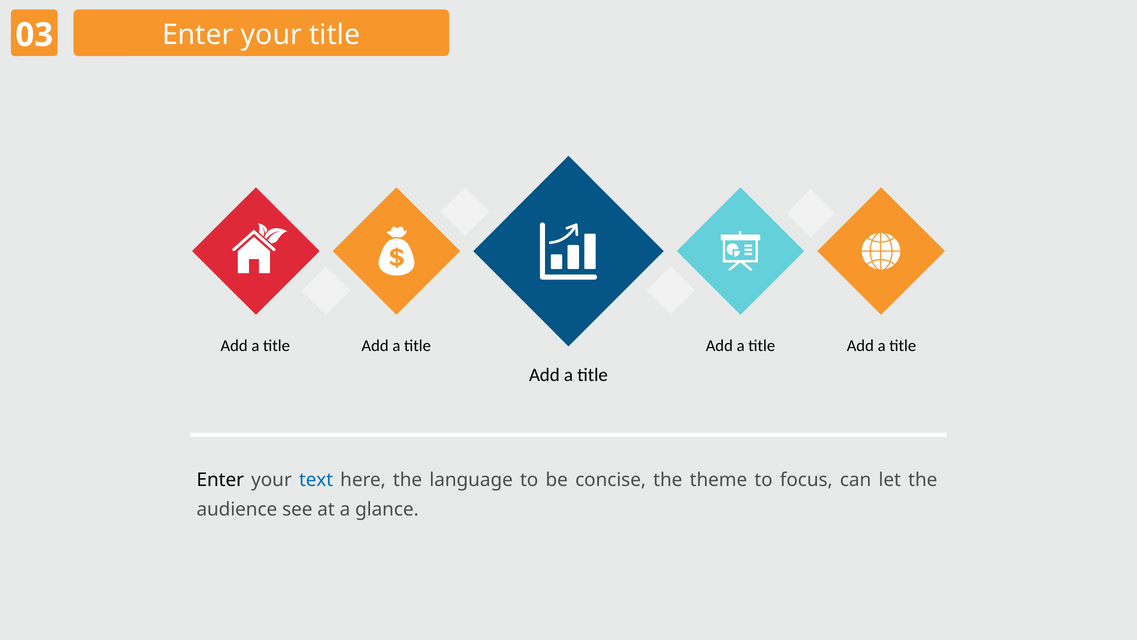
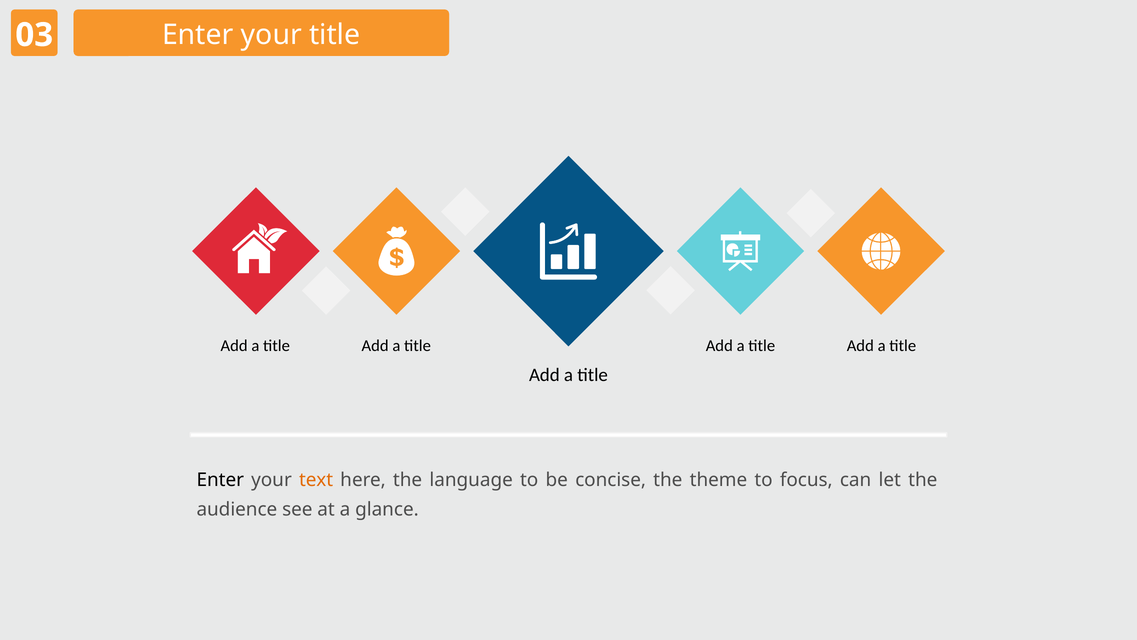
text colour: blue -> orange
